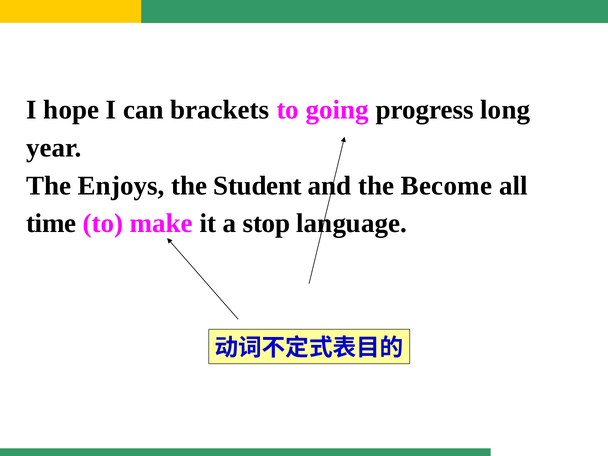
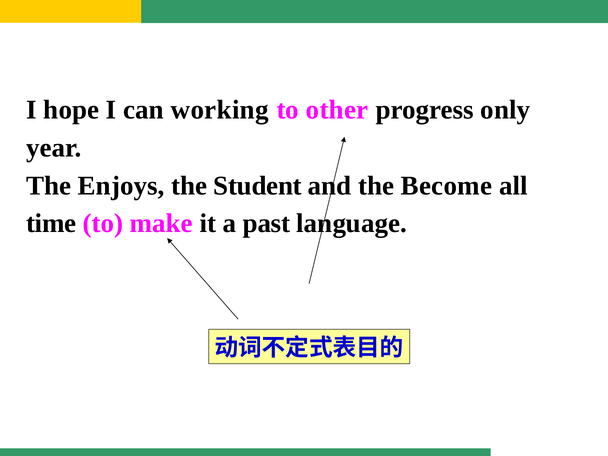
brackets: brackets -> working
going: going -> other
long: long -> only
stop: stop -> past
